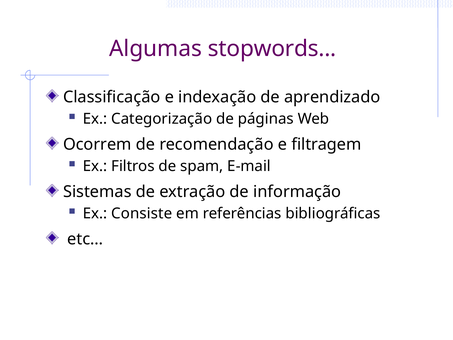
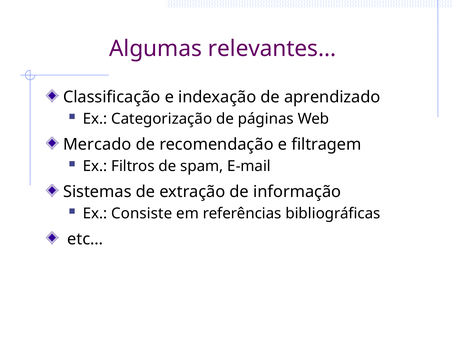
stopwords: stopwords -> relevantes
Ocorrem: Ocorrem -> Mercado
